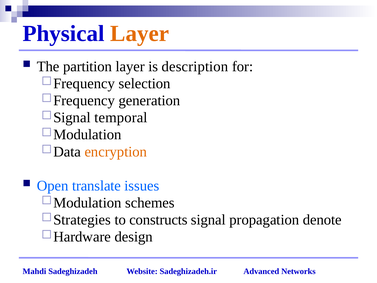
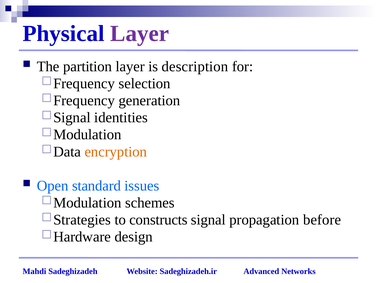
Layer at (140, 34) colour: orange -> purple
temporal: temporal -> identities
translate: translate -> standard
denote: denote -> before
